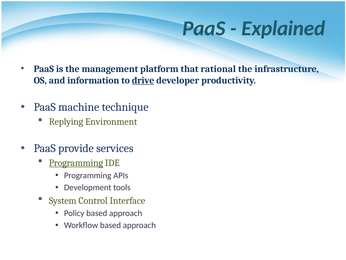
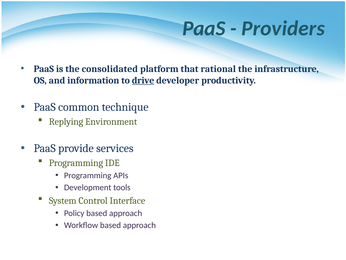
Explained: Explained -> Providers
management: management -> consolidated
machine: machine -> common
Programming at (76, 163) underline: present -> none
